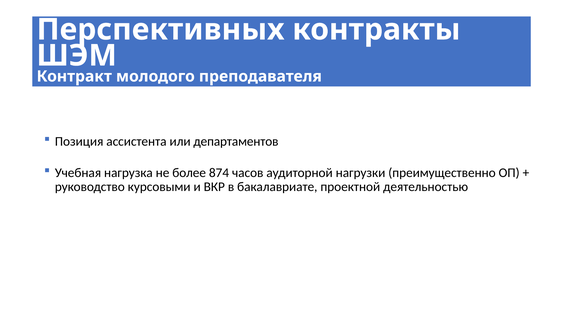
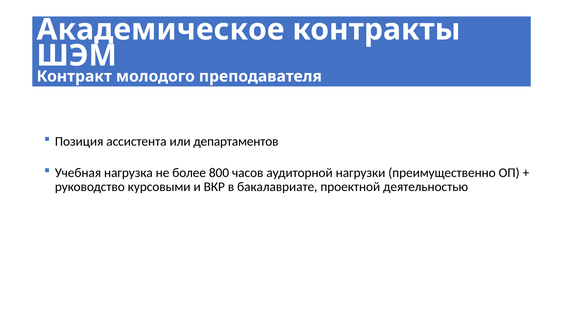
Перспективных: Перспективных -> Академическое
874: 874 -> 800
